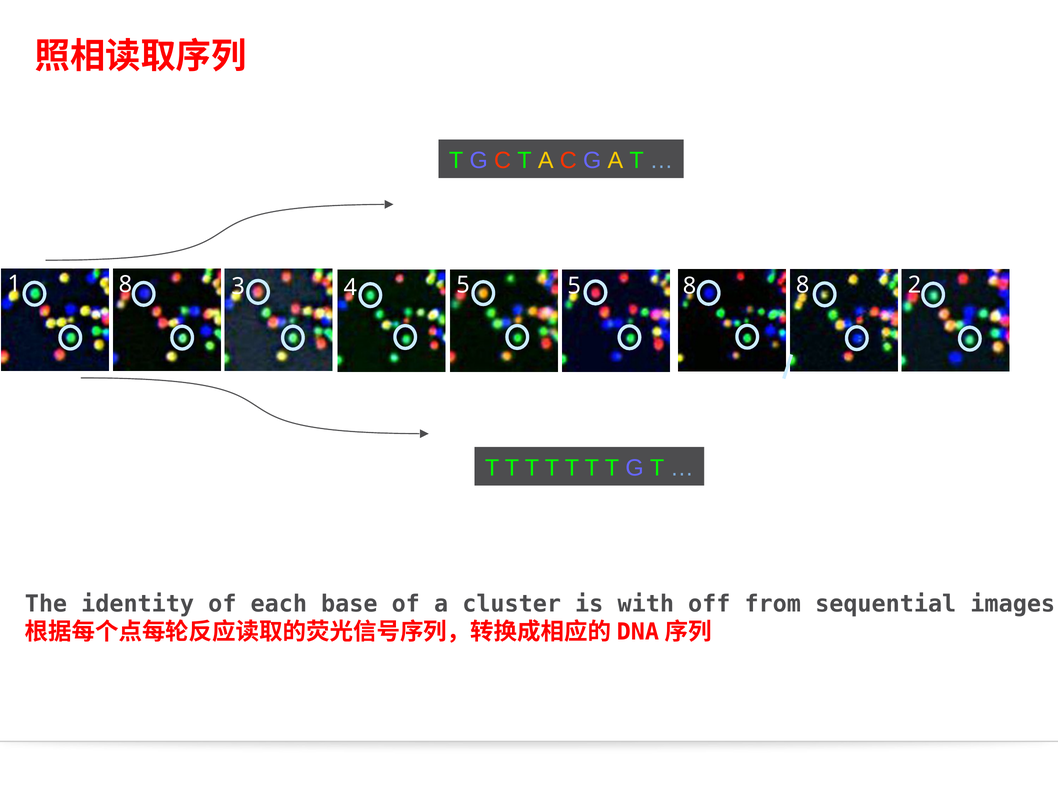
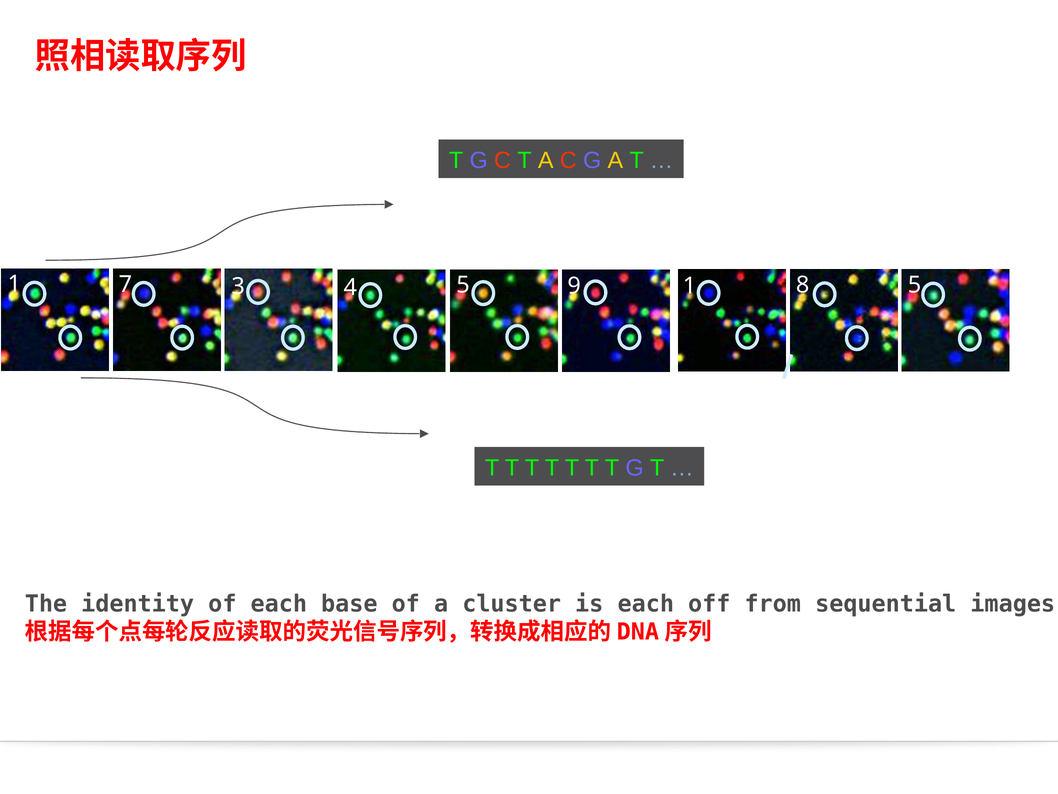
1 8: 8 -> 7
3 8: 8 -> 1
8 2: 2 -> 5
5 5: 5 -> 9
is with: with -> each
